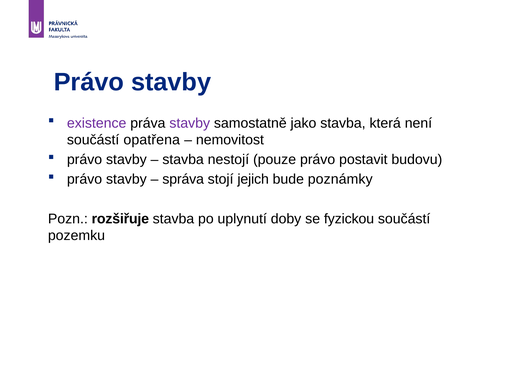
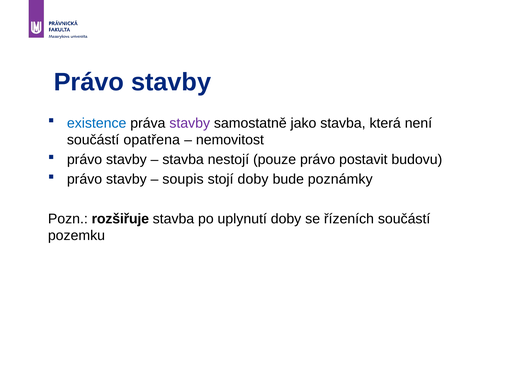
existence colour: purple -> blue
správa: správa -> soupis
stojí jejich: jejich -> doby
fyzickou: fyzickou -> řízeních
